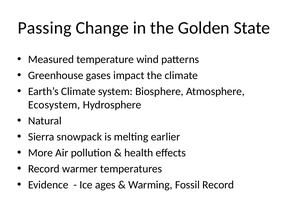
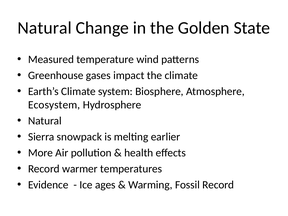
Passing at (45, 28): Passing -> Natural
